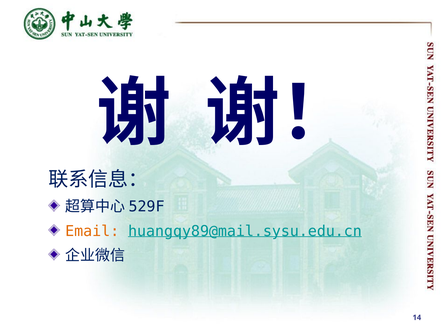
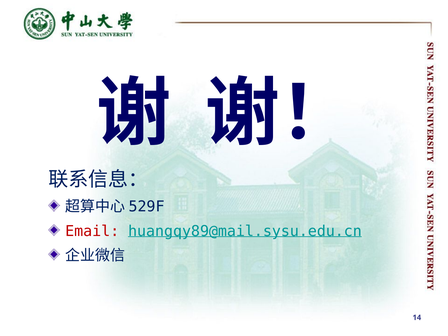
Email colour: orange -> red
